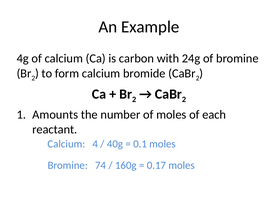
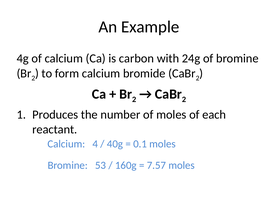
Amounts: Amounts -> Produces
74: 74 -> 53
0.17: 0.17 -> 7.57
